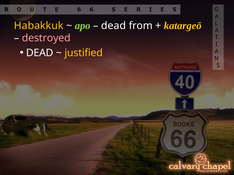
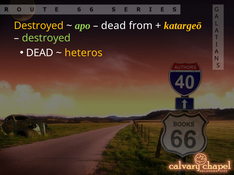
Habakkuk at (39, 26): Habakkuk -> Destroyed
destroyed at (46, 38) colour: pink -> light green
justified: justified -> heteros
